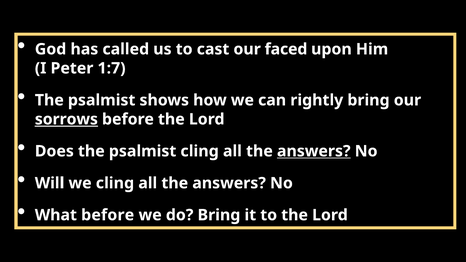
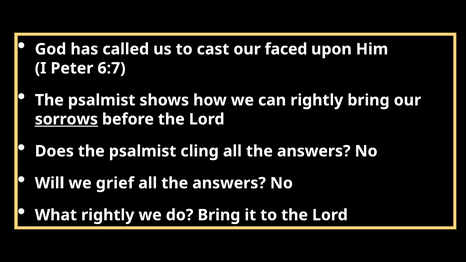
1:7: 1:7 -> 6:7
answers at (314, 151) underline: present -> none
we cling: cling -> grief
What before: before -> rightly
